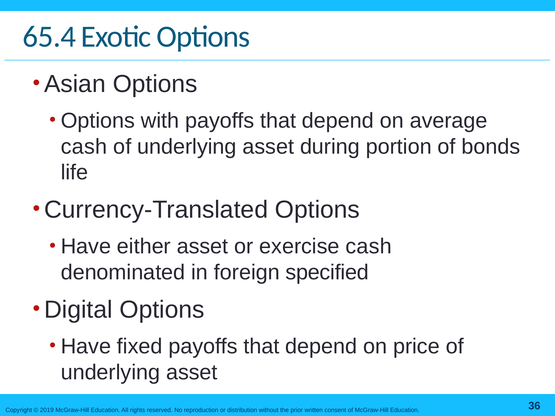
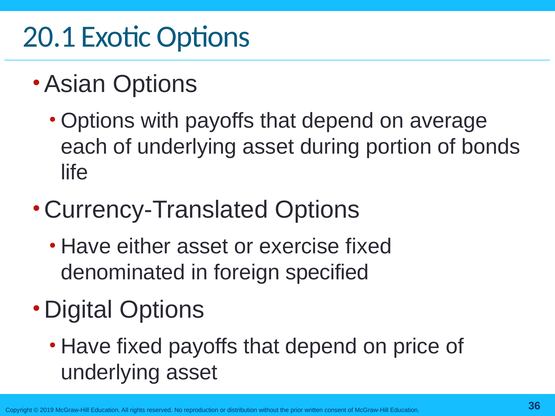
65.4: 65.4 -> 20.1
cash at (84, 147): cash -> each
exercise cash: cash -> fixed
